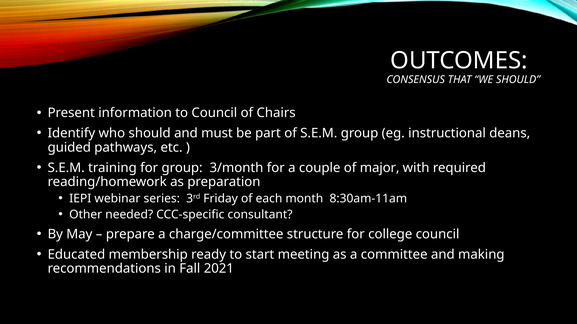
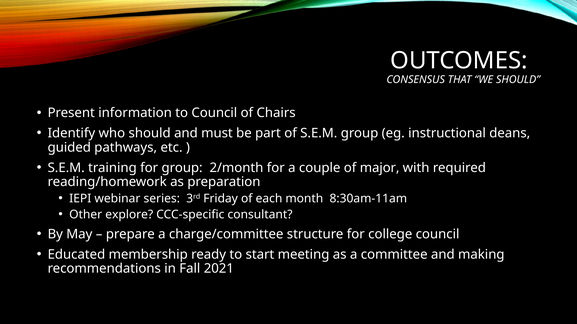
3/month: 3/month -> 2/month
needed: needed -> explore
